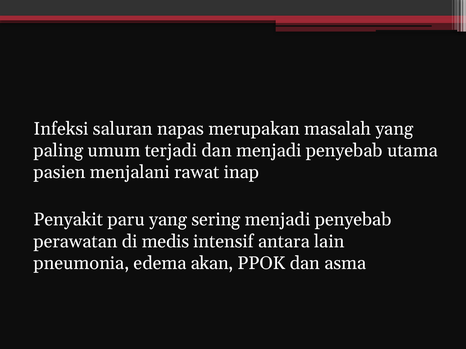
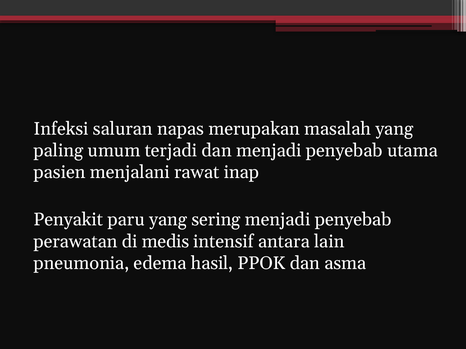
akan: akan -> hasil
